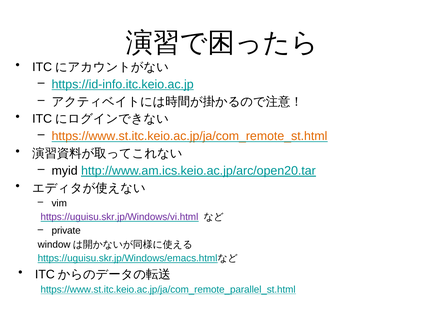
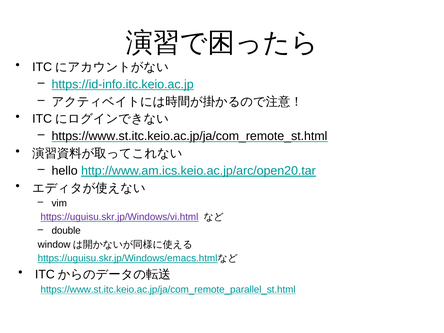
https://www.st.itc.keio.ac.jp/ja/com_remote_st.html colour: orange -> black
myid: myid -> hello
private: private -> double
